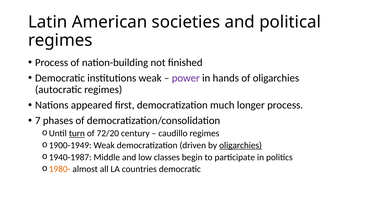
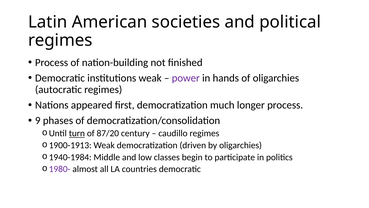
7: 7 -> 9
72/20: 72/20 -> 87/20
1900-1949: 1900-1949 -> 1900-1913
oligarchies at (241, 145) underline: present -> none
1940-1987: 1940-1987 -> 1940-1984
1980- colour: orange -> purple
